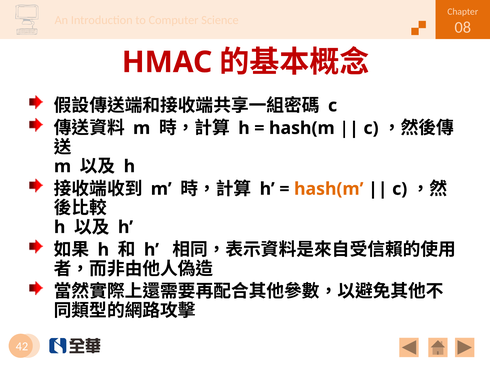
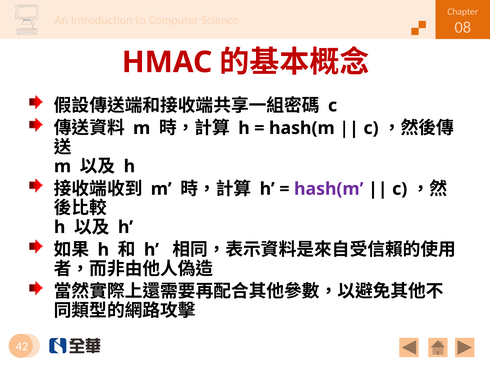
hash(m at (329, 189) colour: orange -> purple
